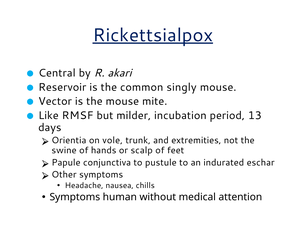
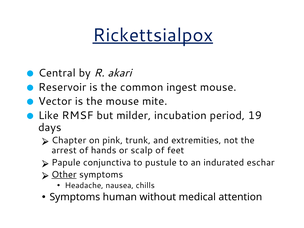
singly: singly -> ingest
13: 13 -> 19
Orientia: Orientia -> Chapter
vole: vole -> pink
swine: swine -> arrest
Other underline: none -> present
